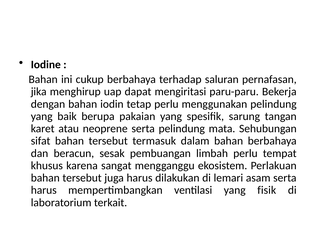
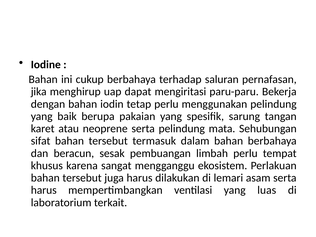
fisik: fisik -> luas
